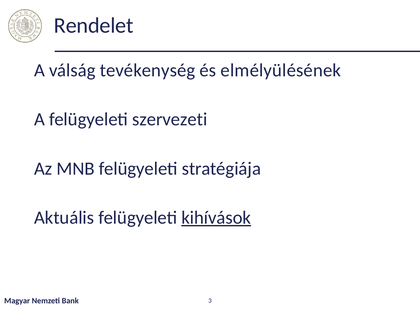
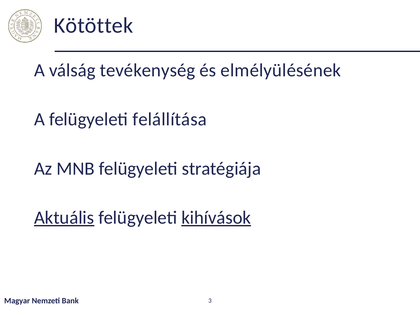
Rendelet: Rendelet -> Kötöttek
szervezeti: szervezeti -> felállítása
Aktuális underline: none -> present
